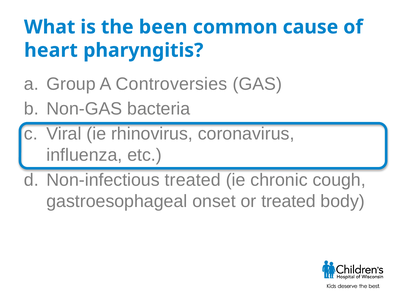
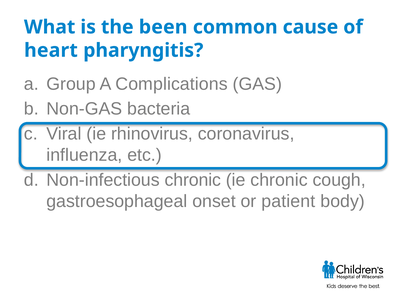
Controversies: Controversies -> Complications
Non-infectious treated: treated -> chronic
or treated: treated -> patient
